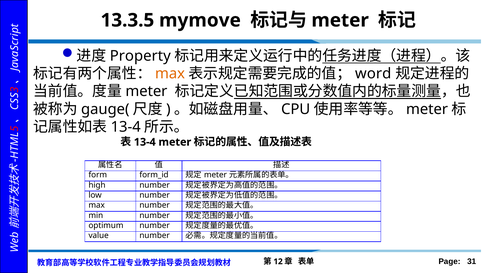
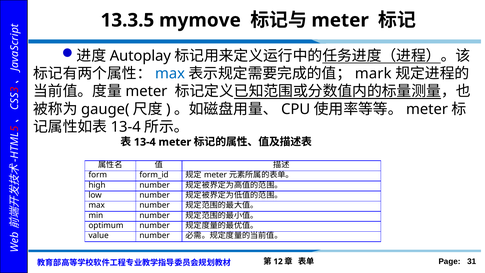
Property: Property -> Autoplay
max at (170, 74) colour: orange -> blue
word: word -> mark
